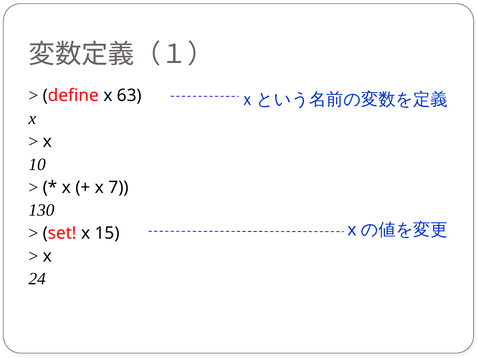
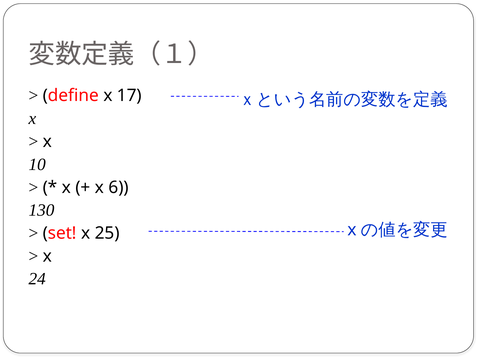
63: 63 -> 17
7: 7 -> 6
15: 15 -> 25
